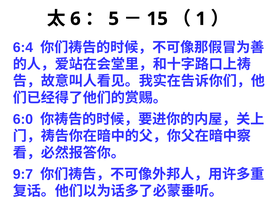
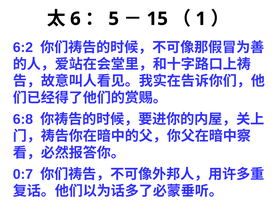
6:4: 6:4 -> 6:2
6:0: 6:0 -> 6:8
9:7: 9:7 -> 0:7
